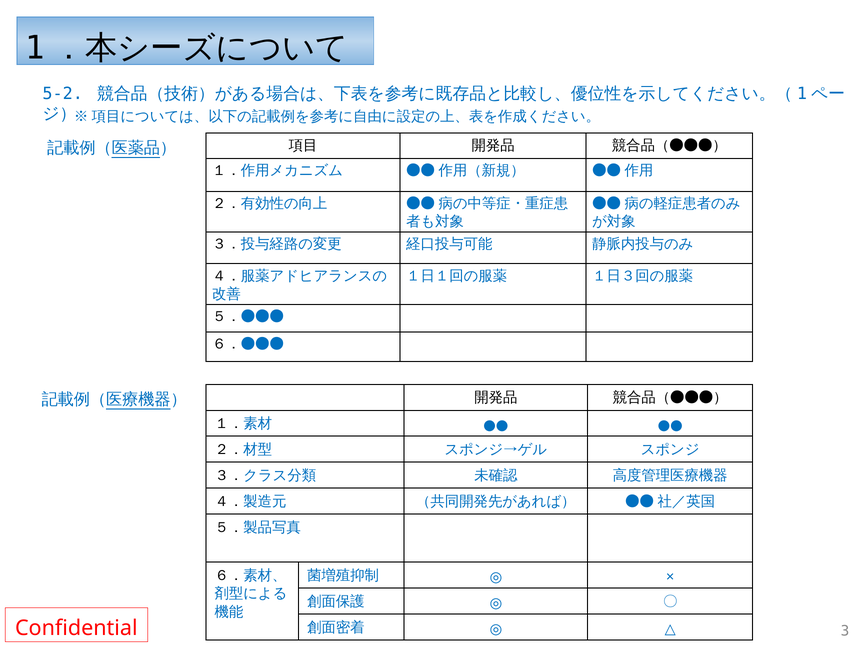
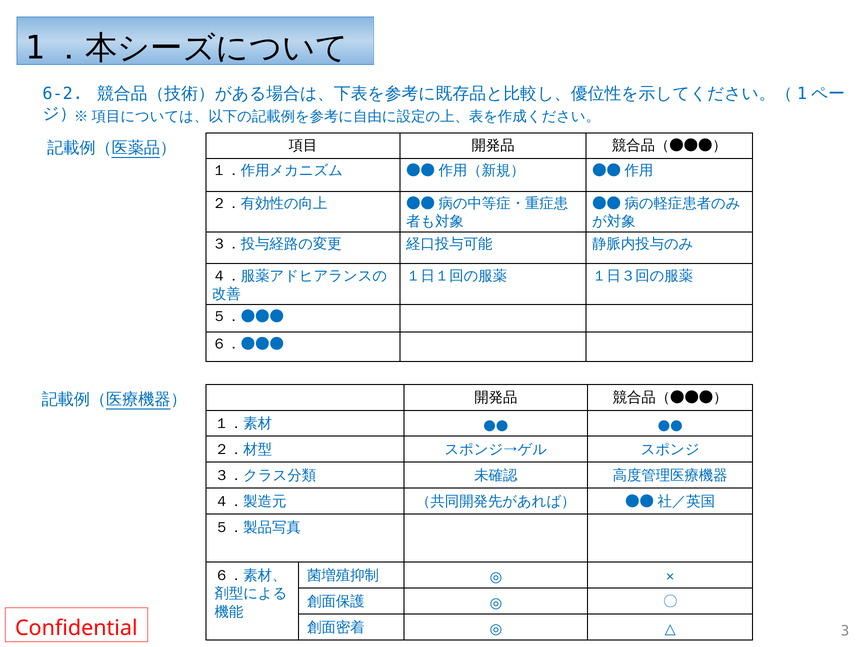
5-2: 5-2 -> 6-2
